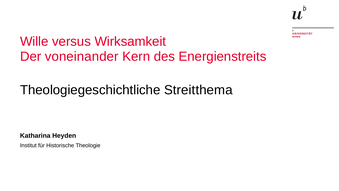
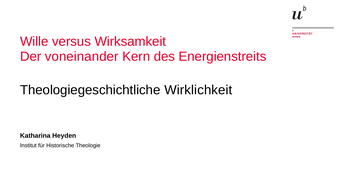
Streitthema: Streitthema -> Wirklichkeit
